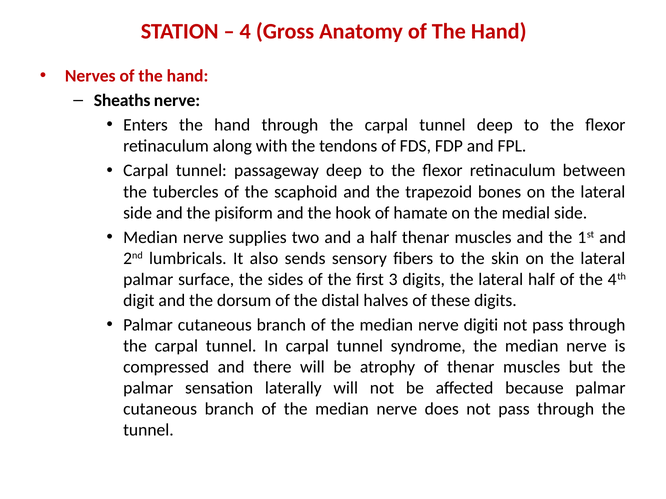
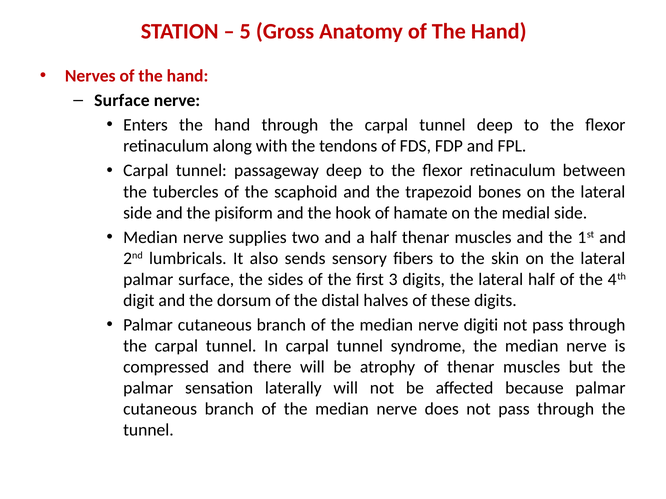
4: 4 -> 5
Sheaths at (122, 101): Sheaths -> Surface
